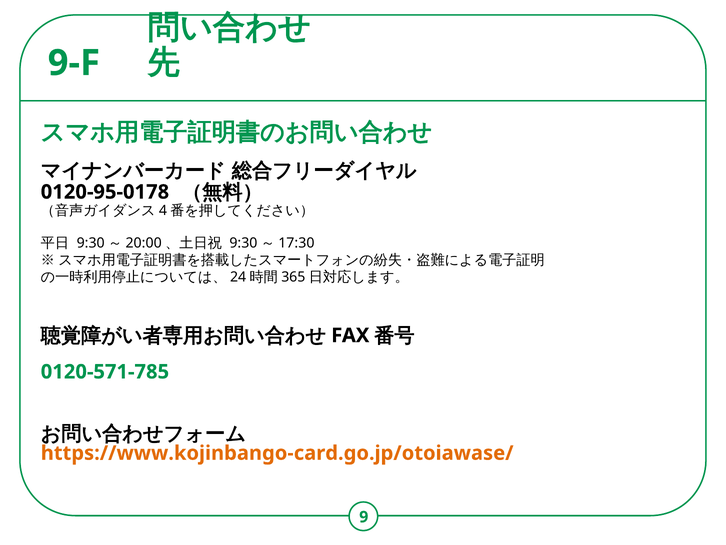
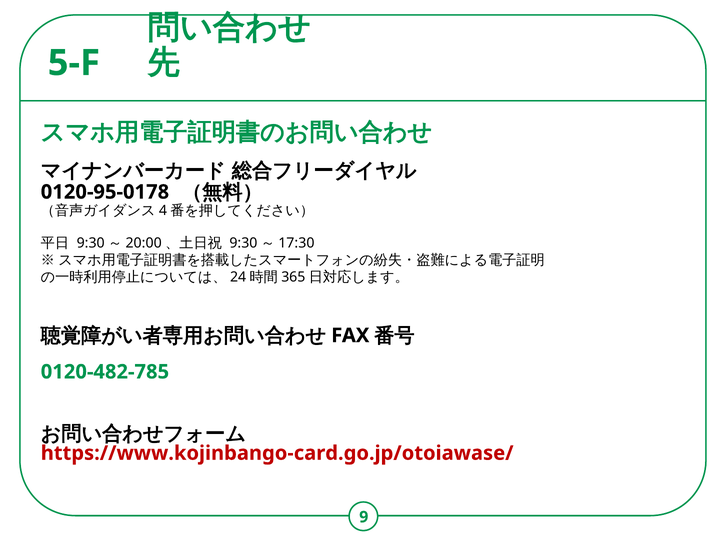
9-F: 9-F -> 5-F
0120-571-785: 0120-571-785 -> 0120-482-785
https://www.kojinbango-card.go.jp/otoiawase/ colour: orange -> red
